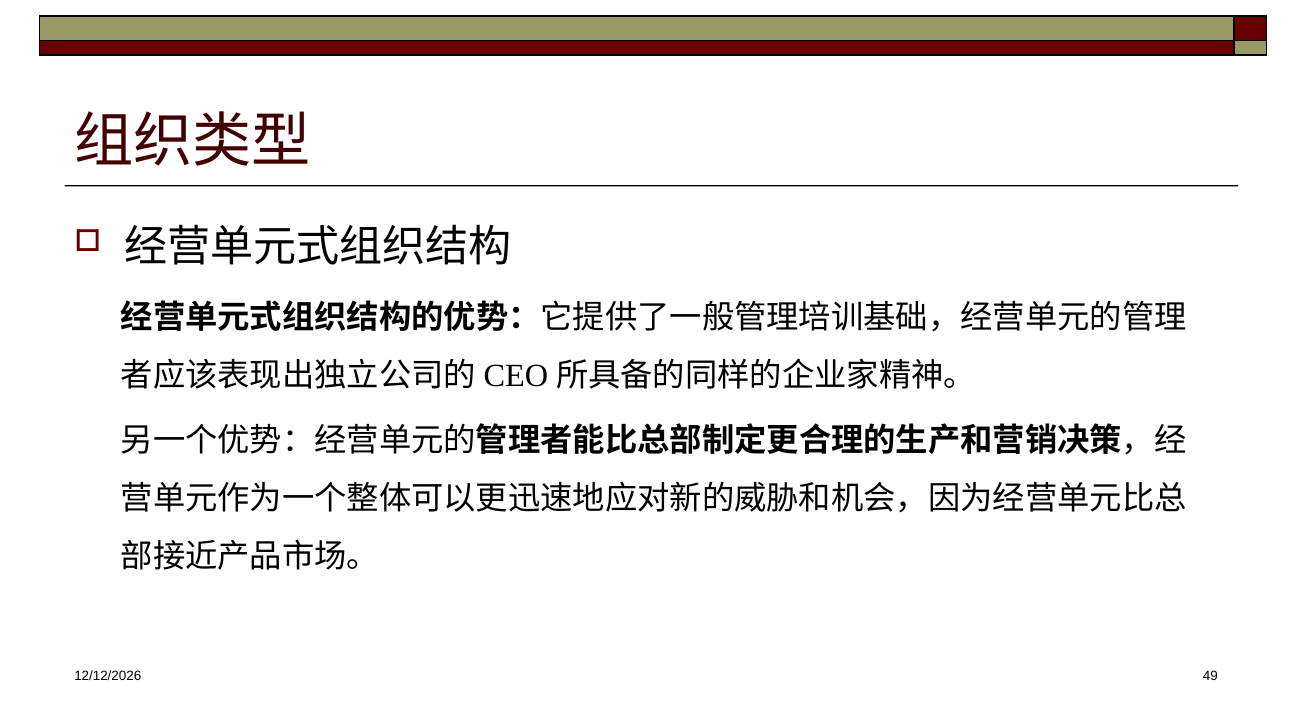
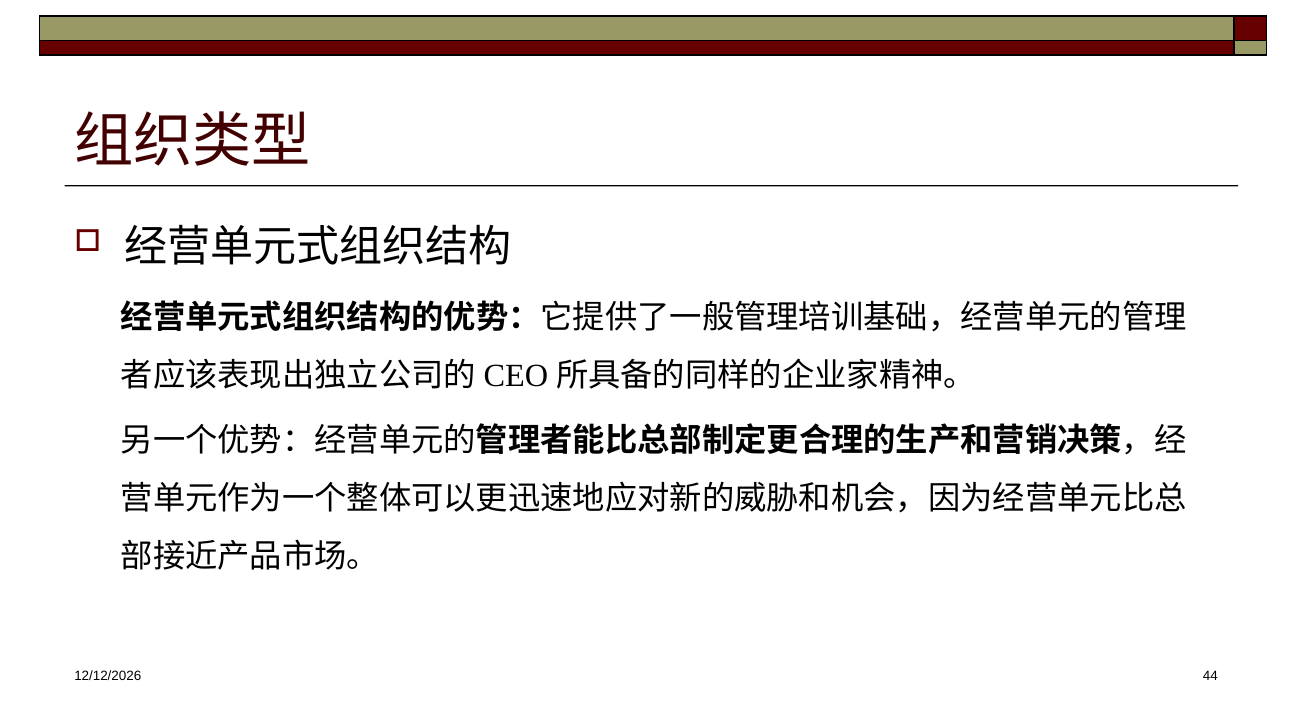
49: 49 -> 44
